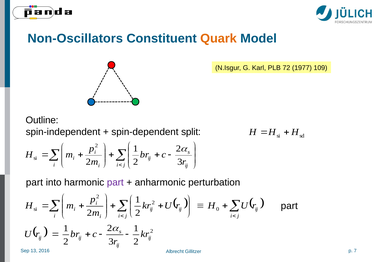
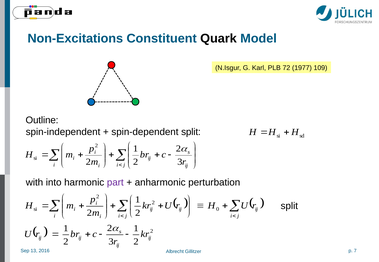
Non-Oscillators: Non-Oscillators -> Non-Excitations
Quark colour: orange -> black
part at (34, 183): part -> with
part at (289, 206): part -> split
